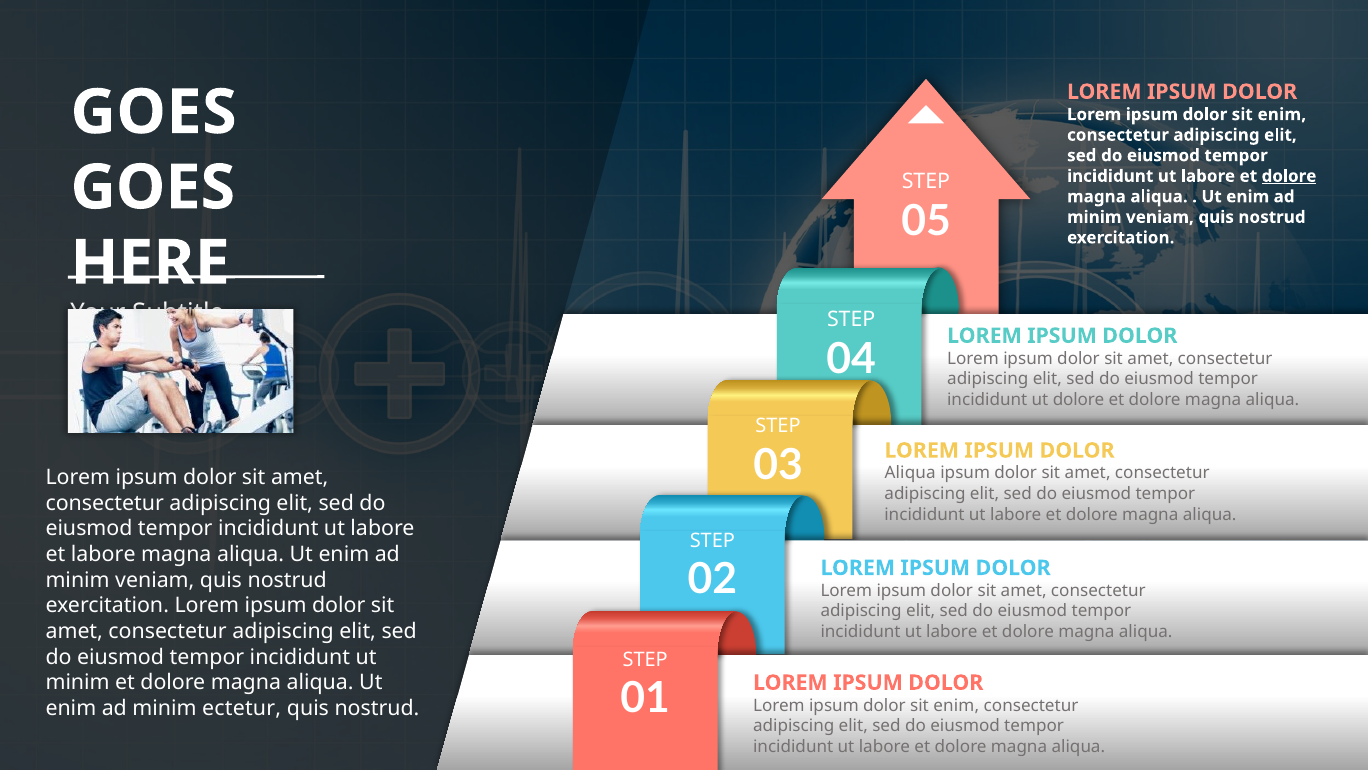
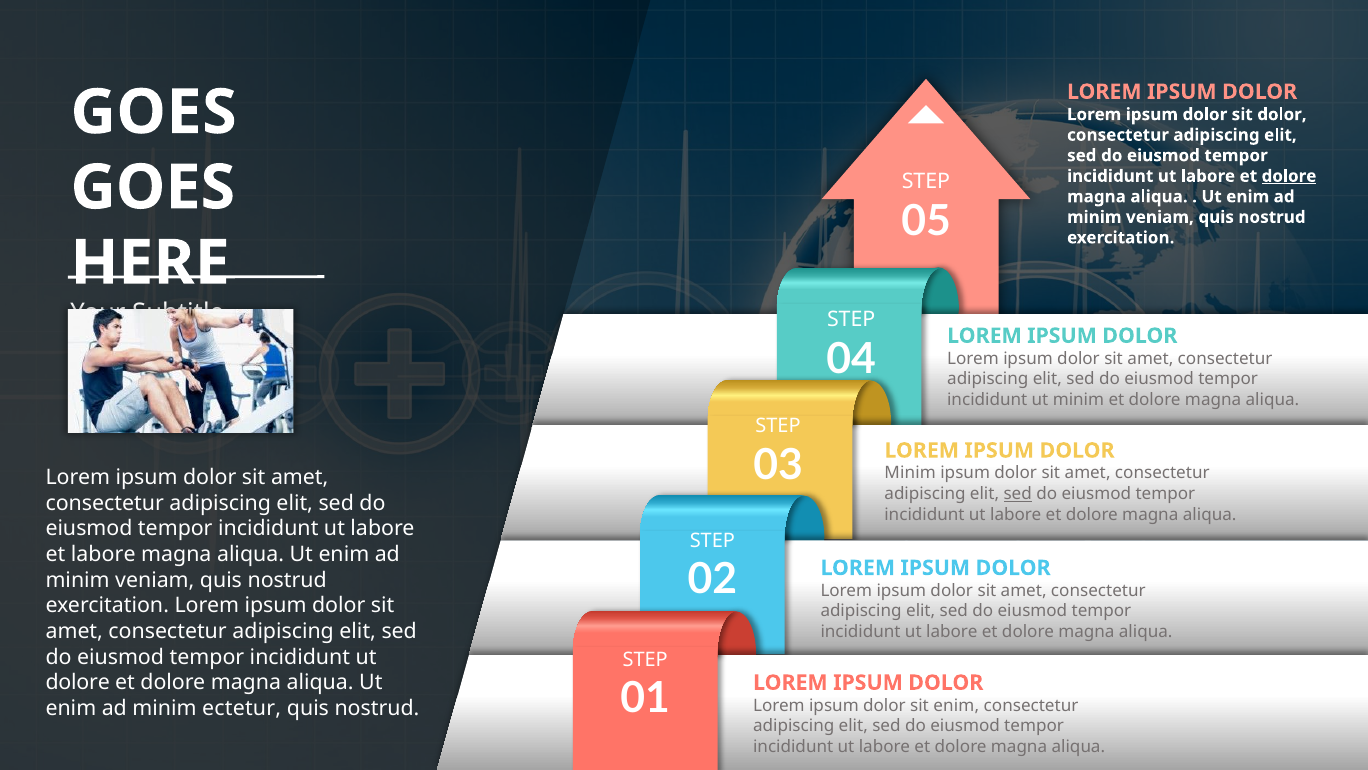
enim at (1282, 114): enim -> dolor
ut dolore: dolore -> minim
Aliqua at (910, 473): Aliqua -> Minim
sed at (1018, 494) underline: none -> present
minim at (78, 682): minim -> dolore
